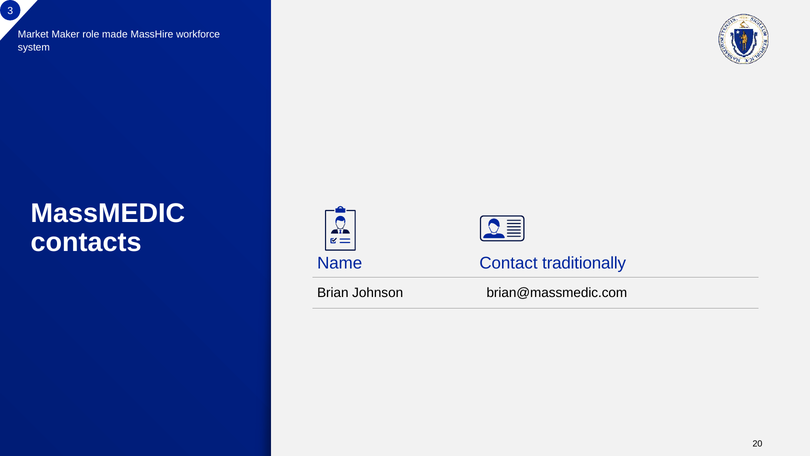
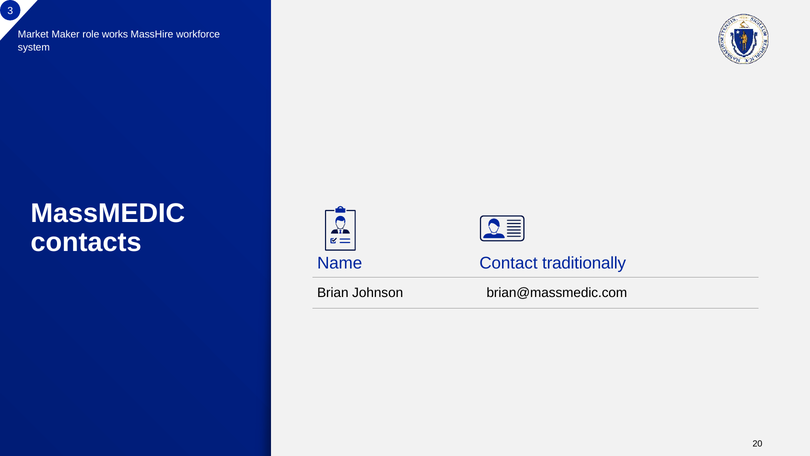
made: made -> works
